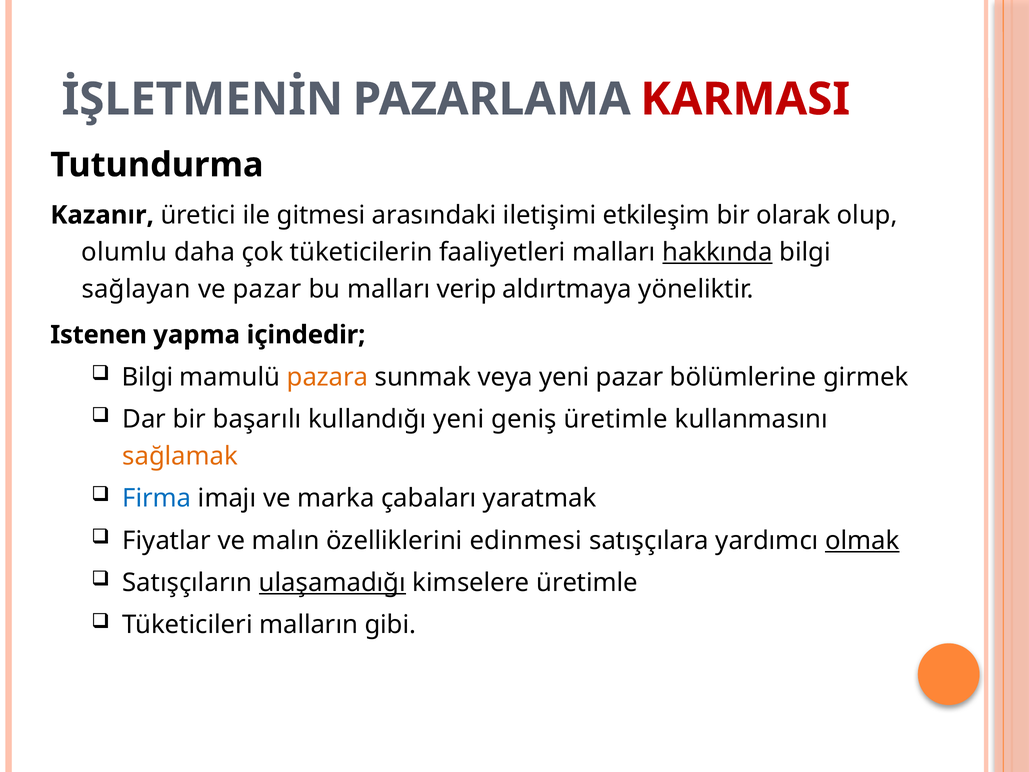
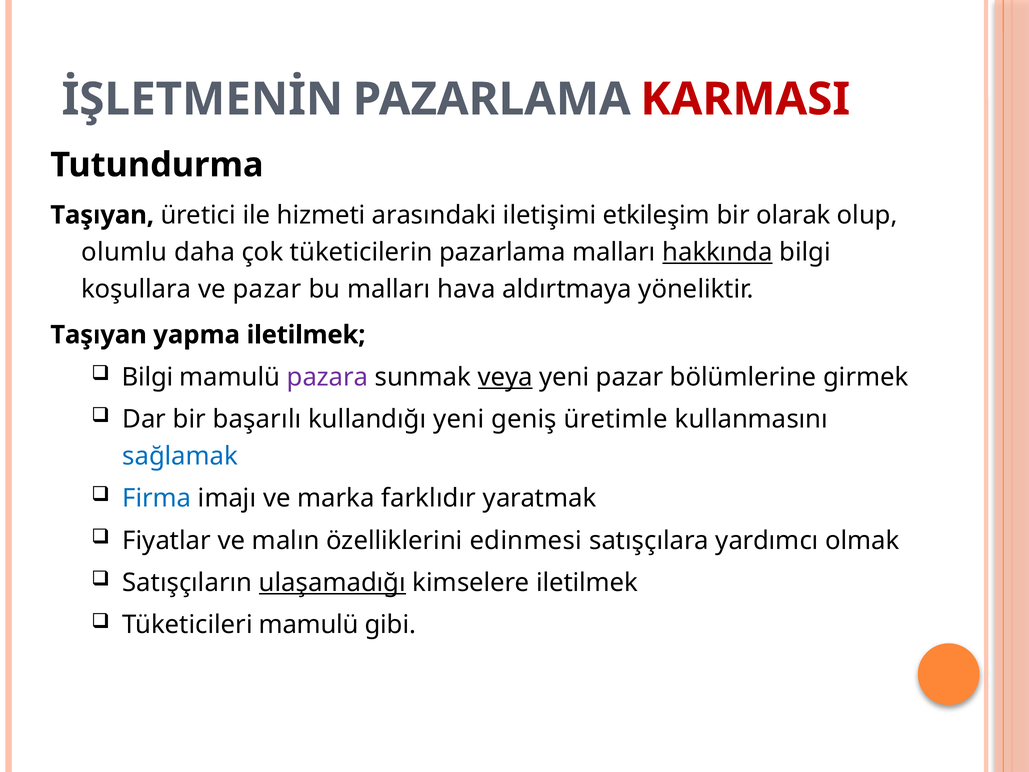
Kazanır at (102, 215): Kazanır -> Taşıyan
gitmesi: gitmesi -> hizmeti
tüketicilerin faaliyetleri: faaliyetleri -> pazarlama
sağlayan: sağlayan -> koşullara
verip: verip -> hava
Istenen at (99, 335): Istenen -> Taşıyan
yapma içindedir: içindedir -> iletilmek
pazara colour: orange -> purple
veya underline: none -> present
sağlamak colour: orange -> blue
çabaları: çabaları -> farklıdır
olmak underline: present -> none
kimselere üretimle: üretimle -> iletilmek
Tüketicileri malların: malların -> mamulü
